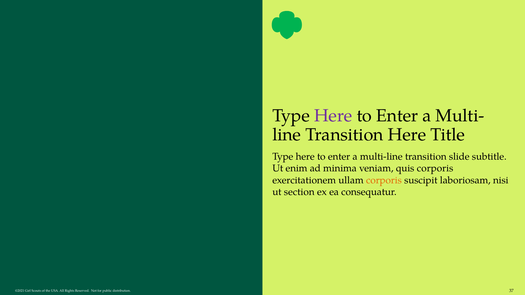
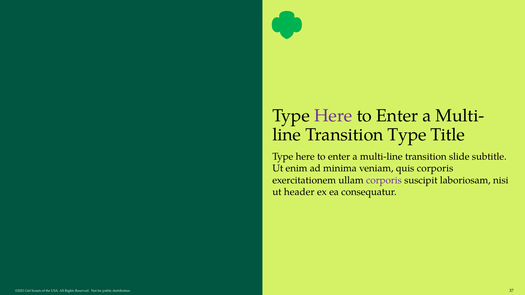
Transition Here: Here -> Type
corporis at (384, 180) colour: orange -> purple
section: section -> header
